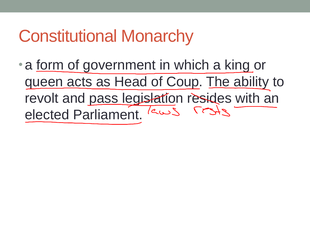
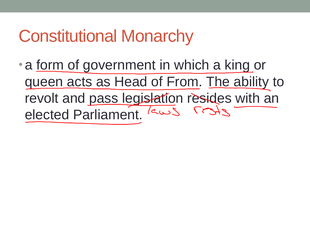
Coup: Coup -> From
